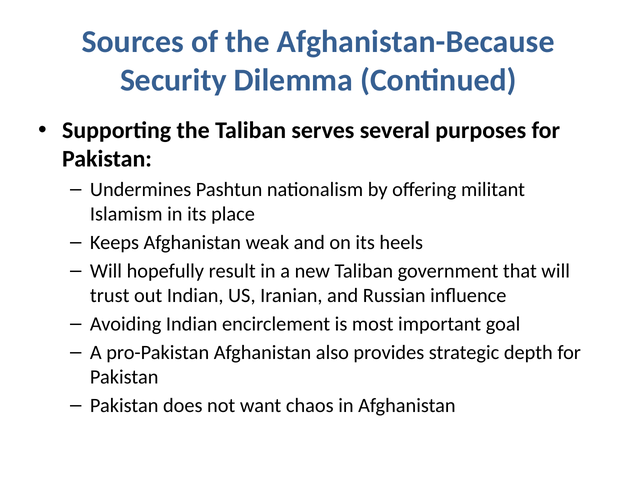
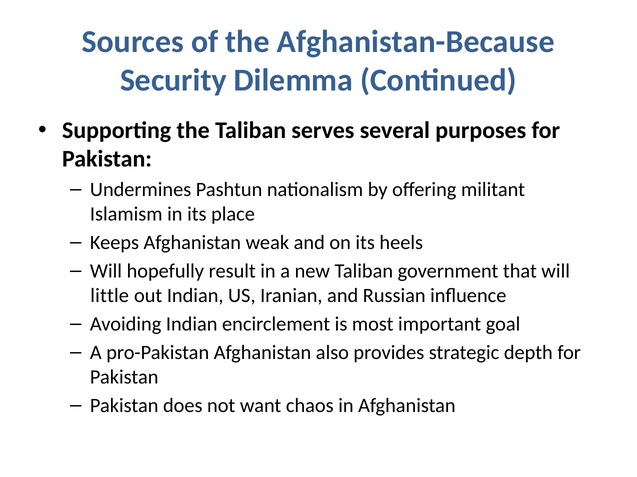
trust: trust -> little
